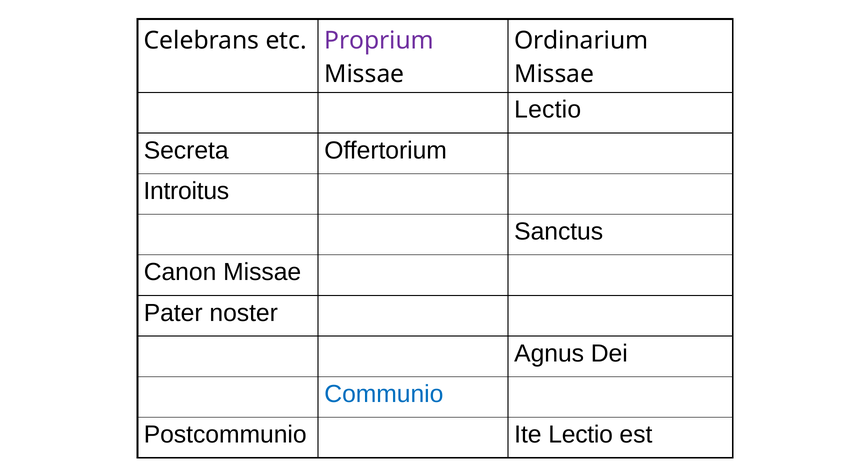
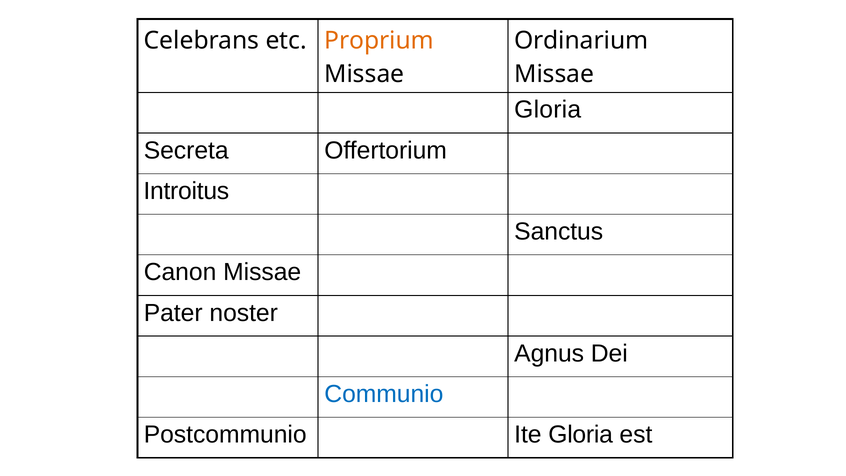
Proprium colour: purple -> orange
Lectio at (548, 110): Lectio -> Gloria
Ite Lectio: Lectio -> Gloria
